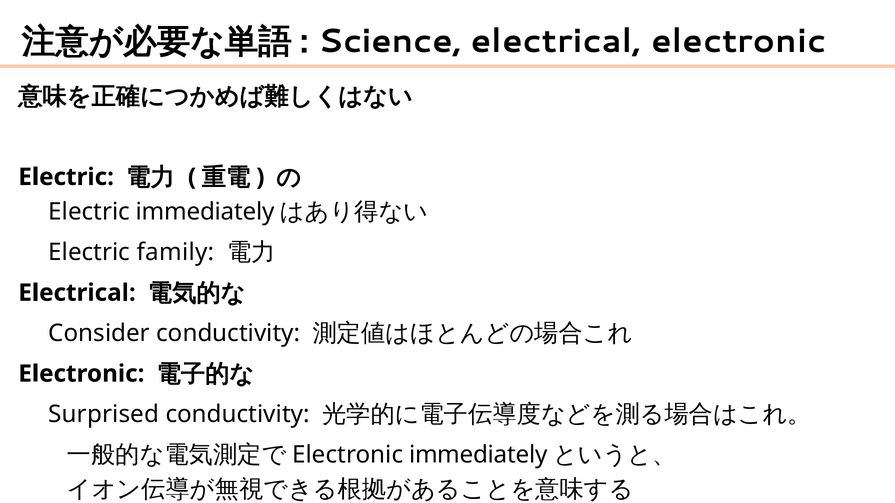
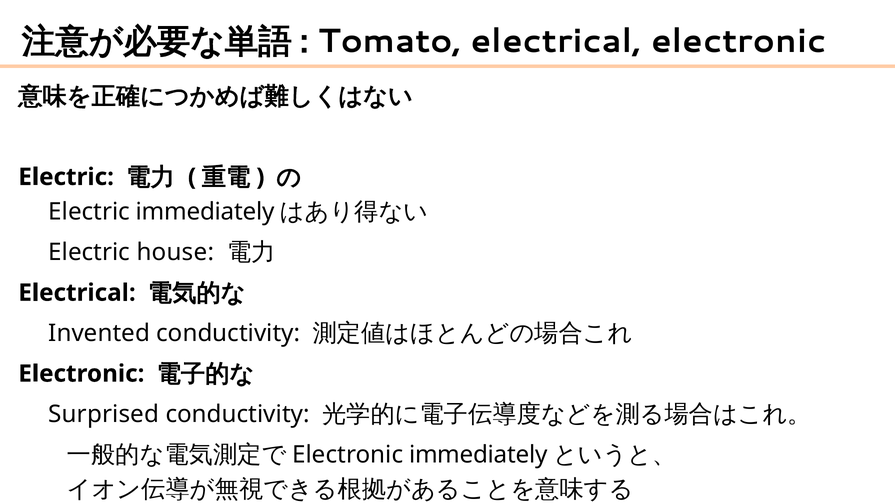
Science: Science -> Tomato
family: family -> house
Consider: Consider -> Invented
